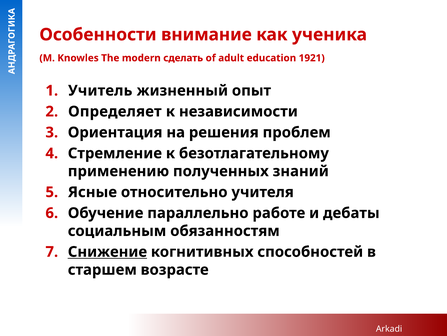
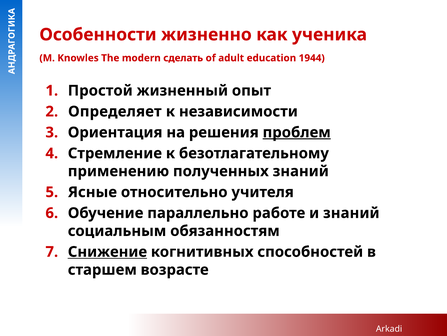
внимание: внимание -> жизненно
1921: 1921 -> 1944
Учитель: Учитель -> Простой
проблем underline: none -> present
и дебаты: дебаты -> знаний
